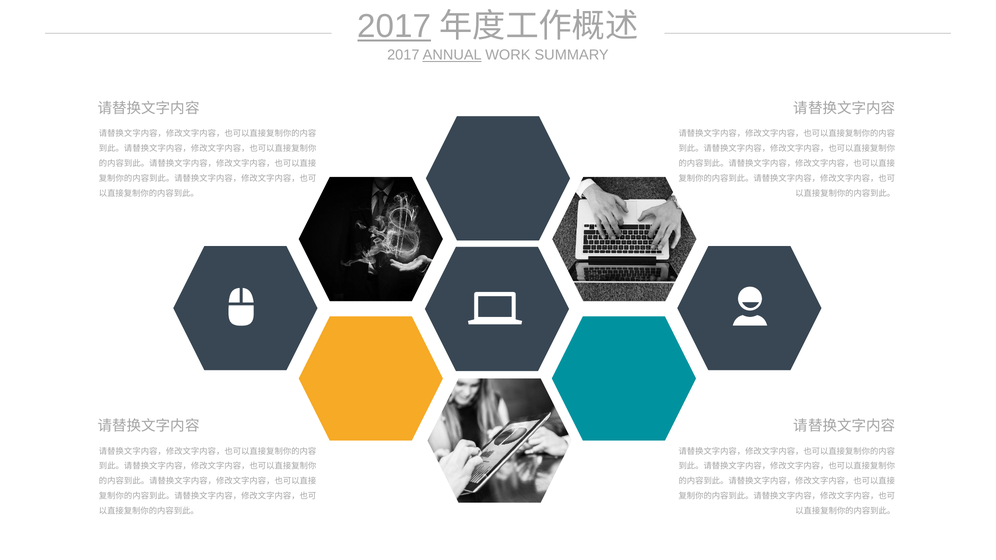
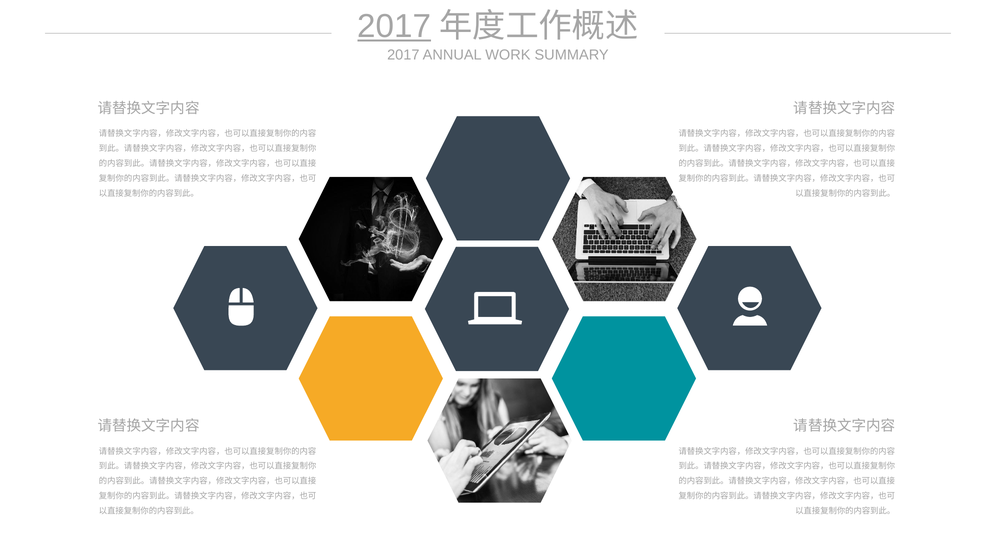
ANNUAL underline: present -> none
